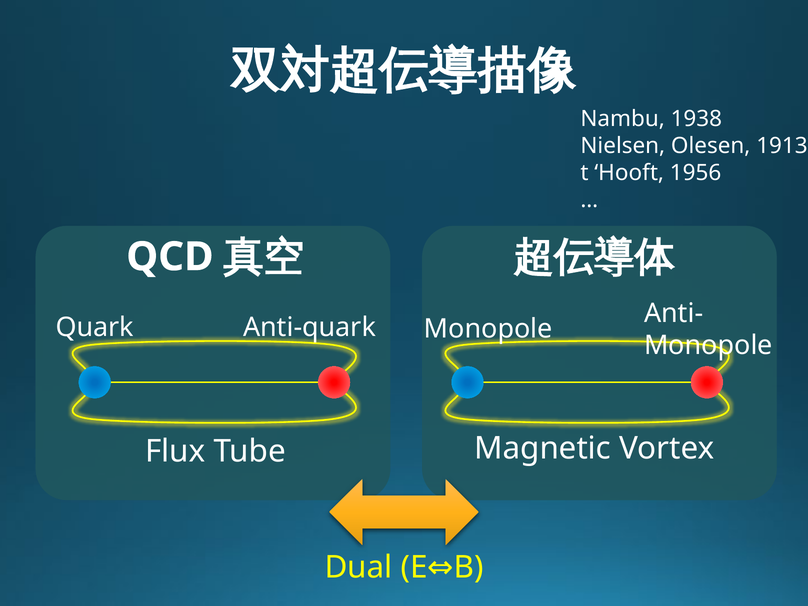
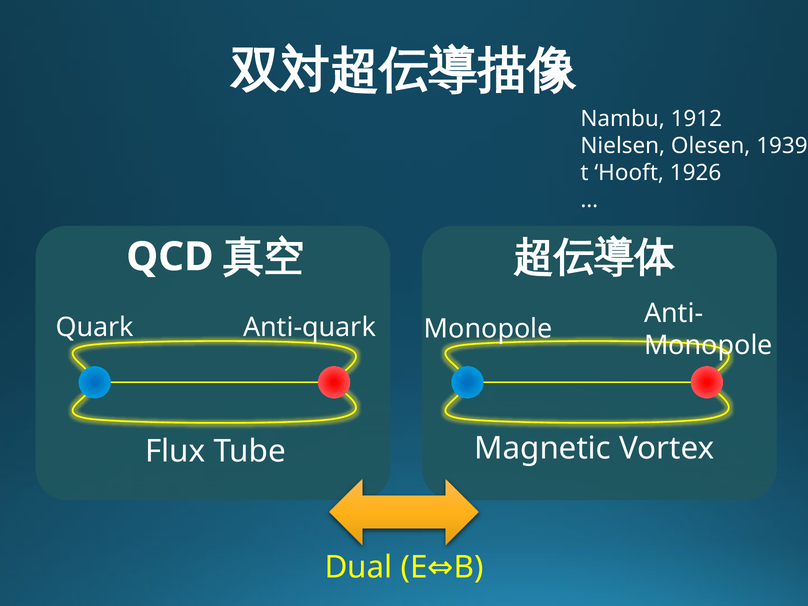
1938: 1938 -> 1912
1913: 1913 -> 1939
1956: 1956 -> 1926
